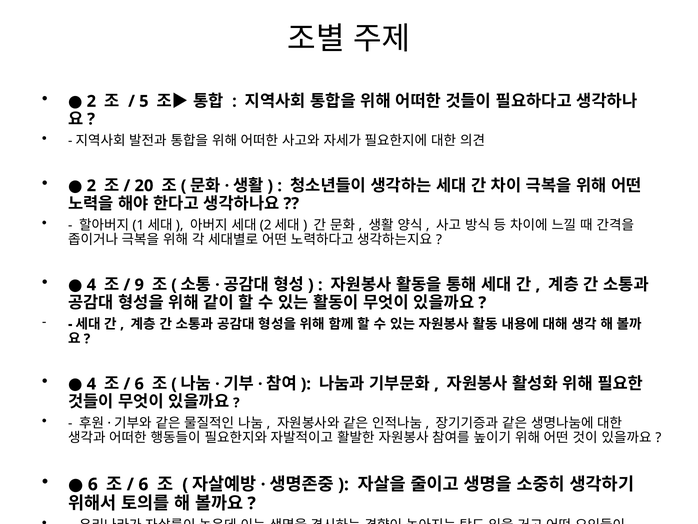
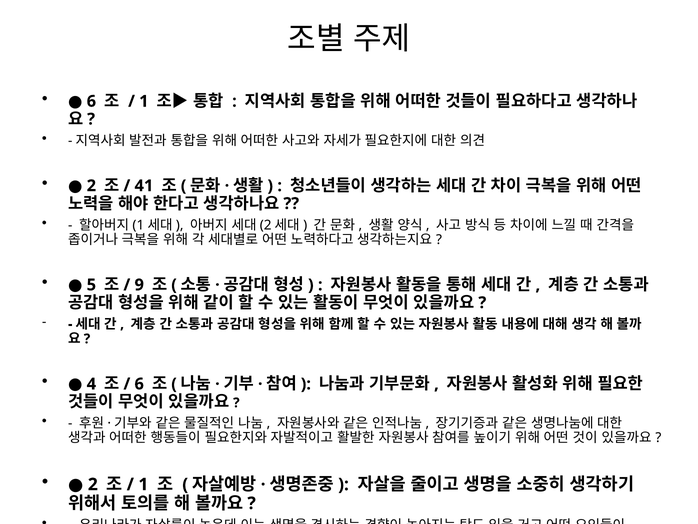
2 at (91, 101): 2 -> 6
5 at (144, 101): 5 -> 1
20: 20 -> 41
4 at (91, 285): 4 -> 5
6 at (93, 484): 6 -> 2
6 at (143, 484): 6 -> 1
